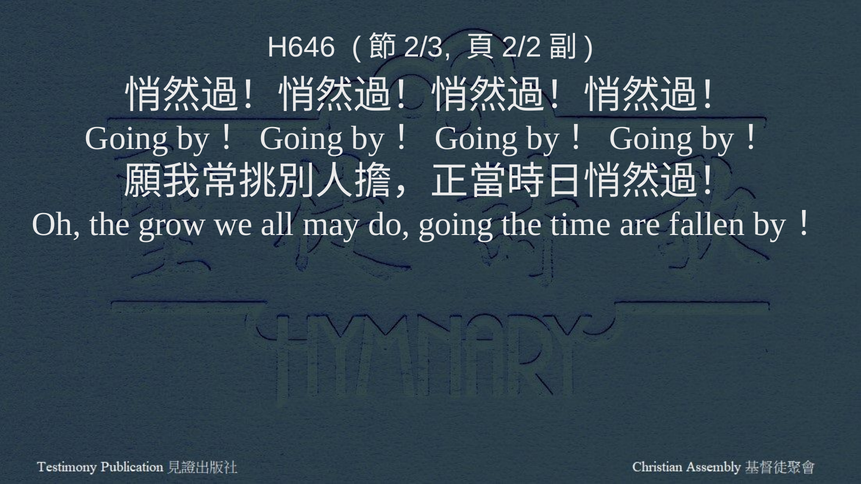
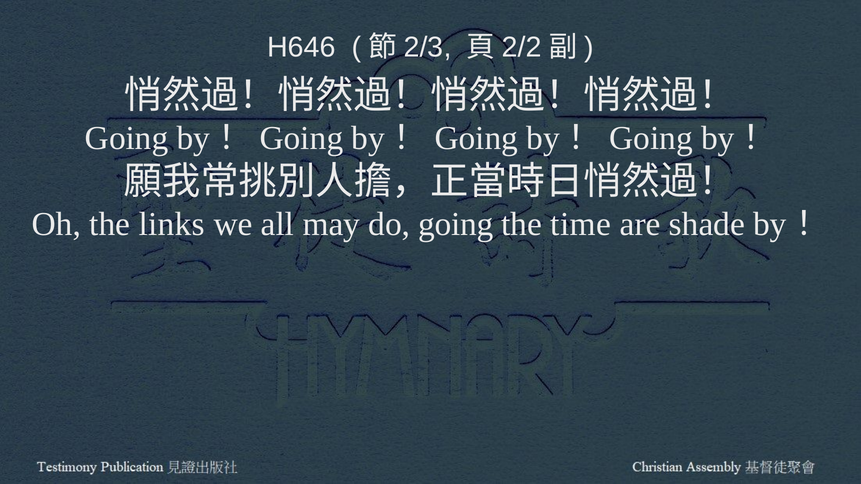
grow: grow -> links
fallen: fallen -> shade
